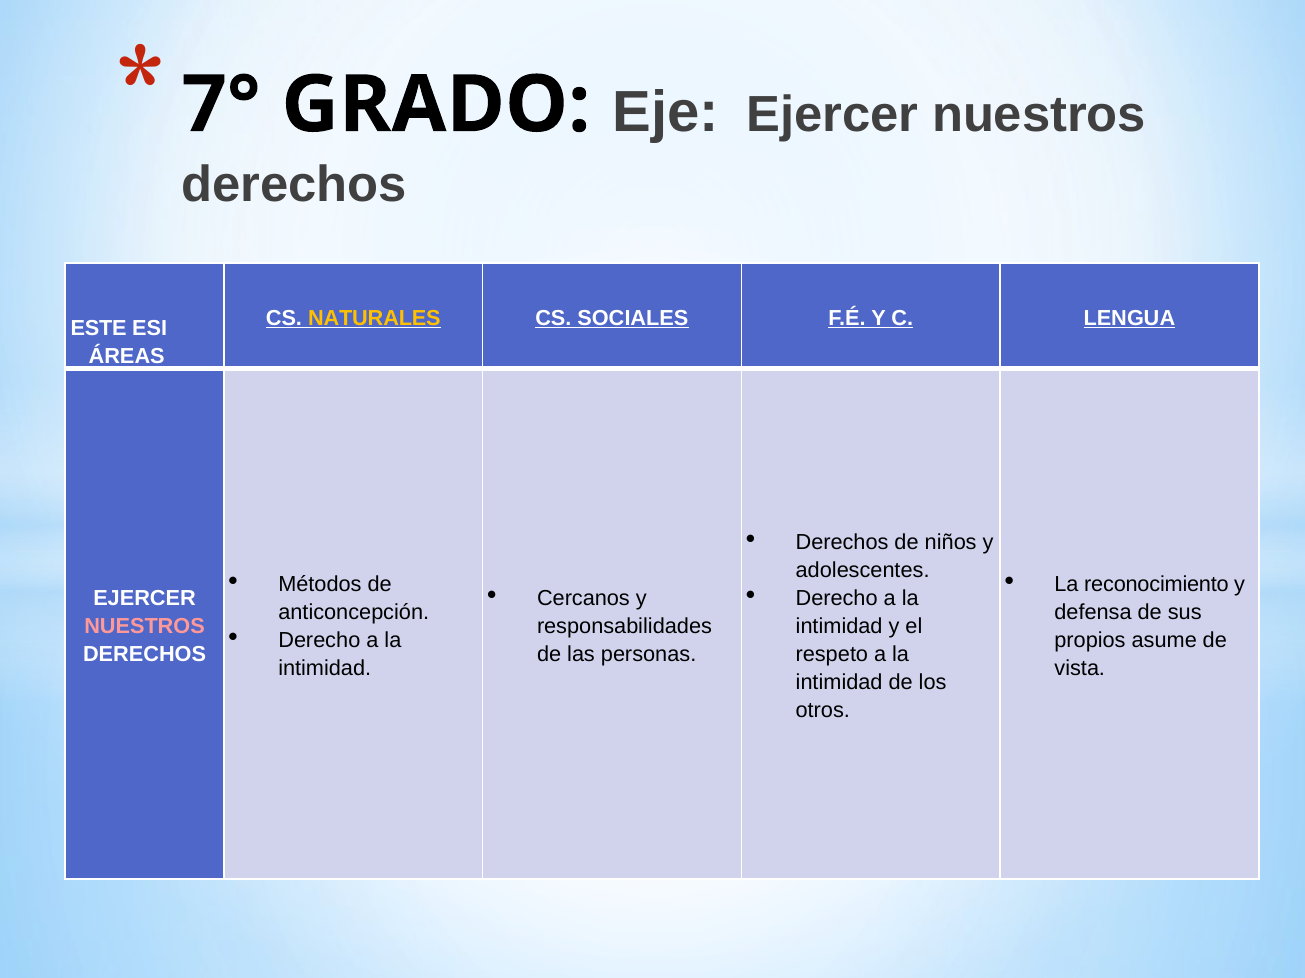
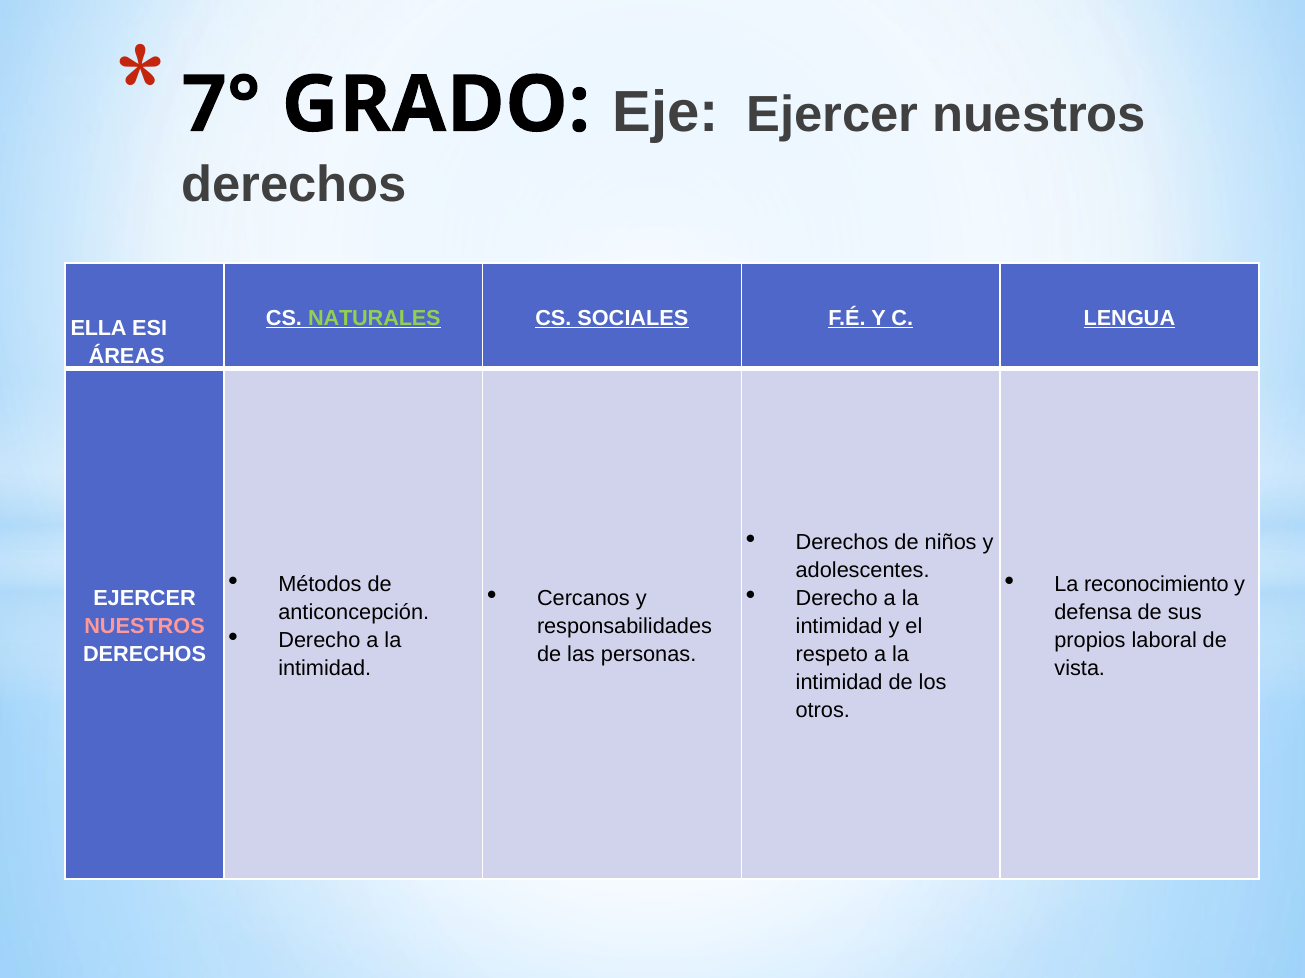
NATURALES colour: yellow -> light green
ESTE: ESTE -> ELLA
asume: asume -> laboral
